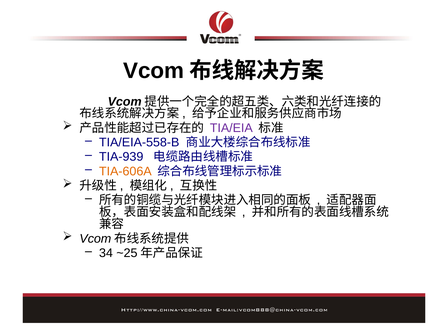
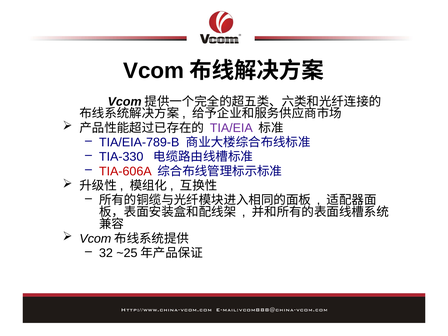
TIA/EIA-558-B: TIA/EIA-558-B -> TIA/EIA-789-B
TIA-939: TIA-939 -> TIA-330
TIA-606A colour: orange -> red
34: 34 -> 32
